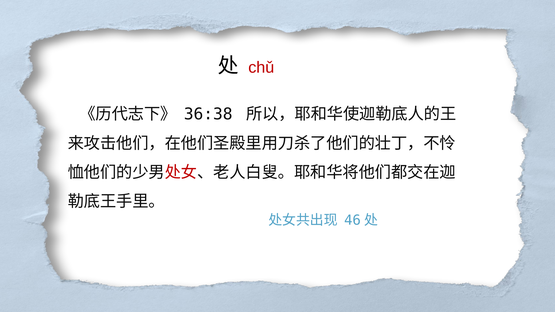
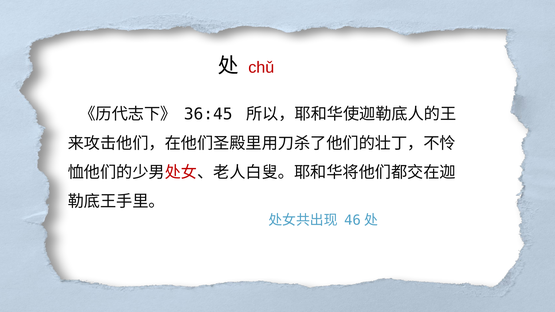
36:38: 36:38 -> 36:45
